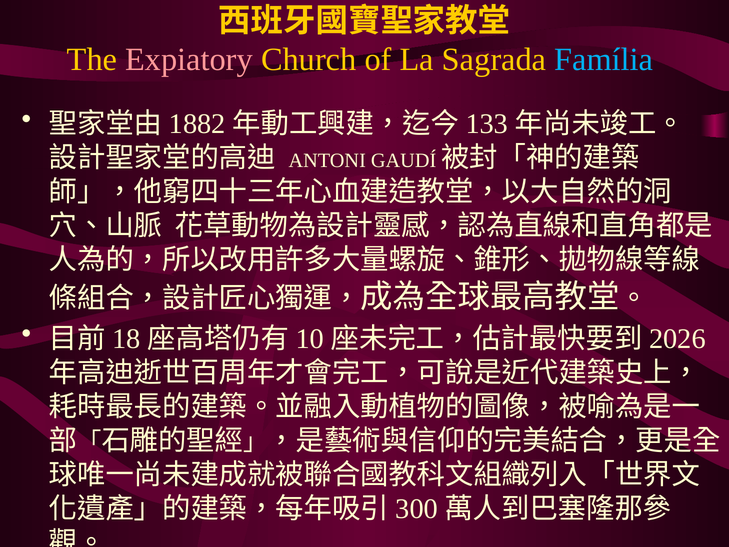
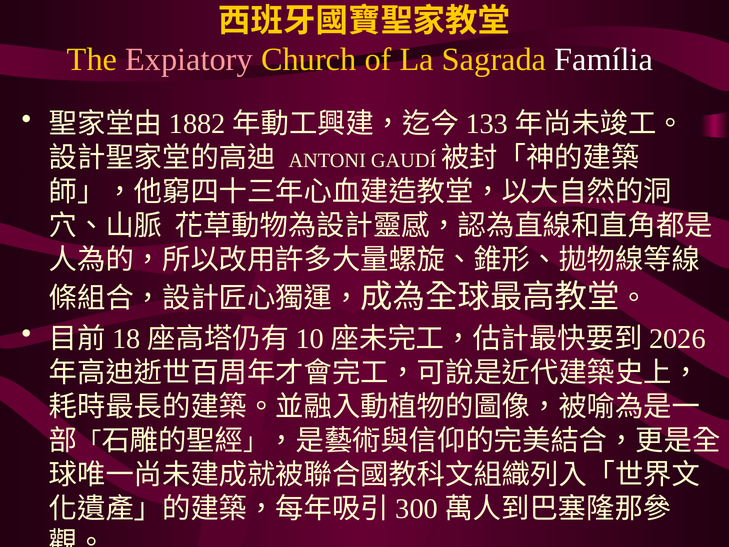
Família colour: light blue -> white
